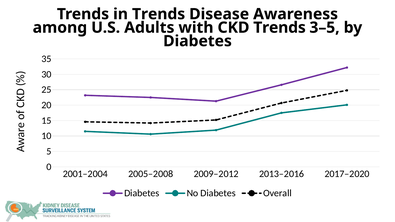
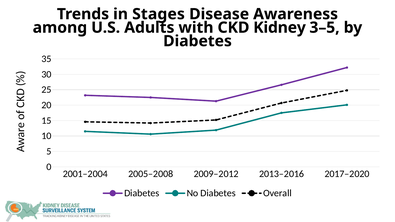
in Trends: Trends -> Stages
CKD Trends: Trends -> Kidney
